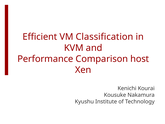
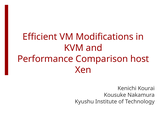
Classification: Classification -> Modifications
